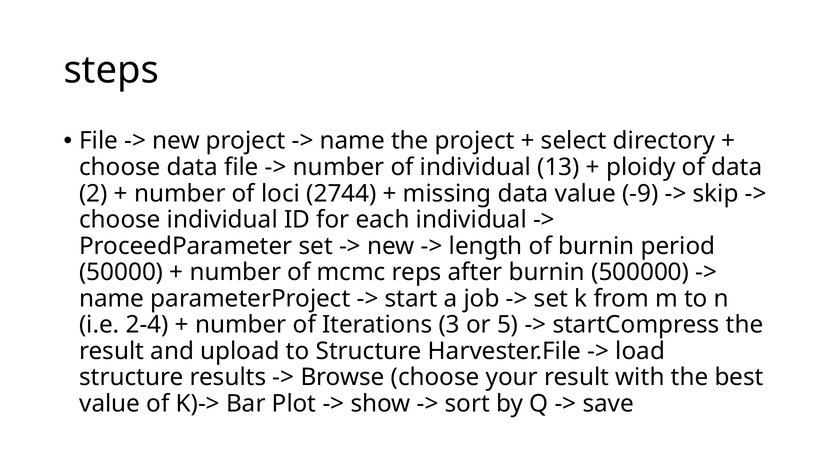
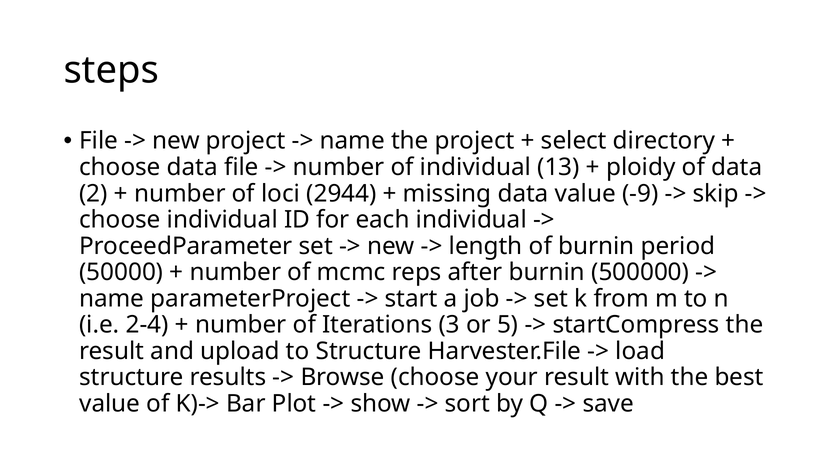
2744: 2744 -> 2944
